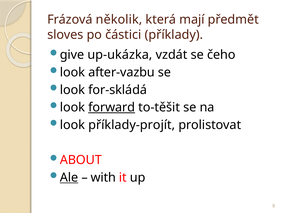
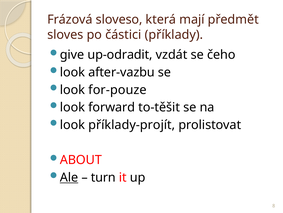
několik: několik -> sloveso
up-ukázka: up-ukázka -> up-odradit
for-skládá: for-skládá -> for-pouze
forward underline: present -> none
with: with -> turn
